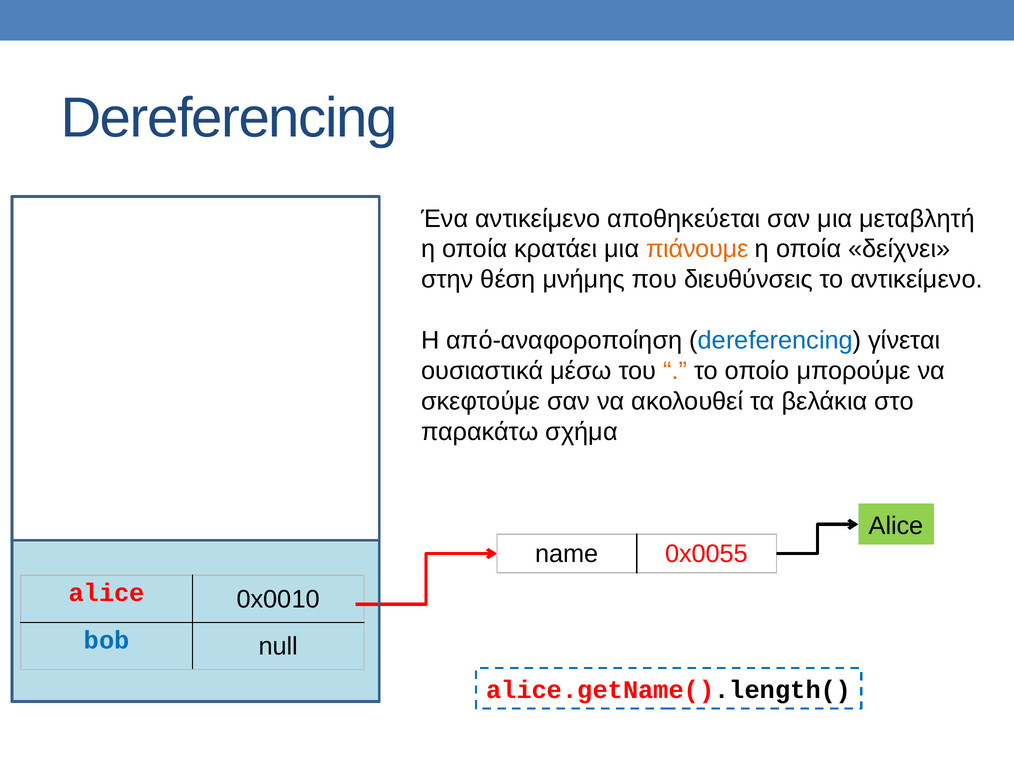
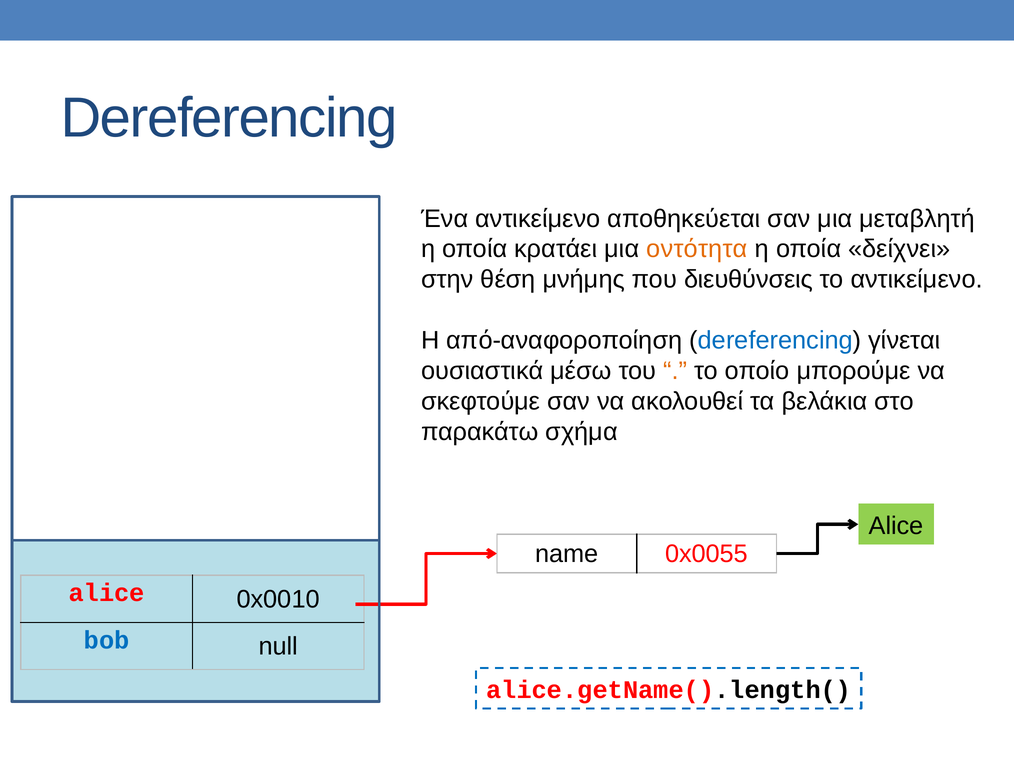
πιάνουμε: πιάνουμε -> οντότητα
